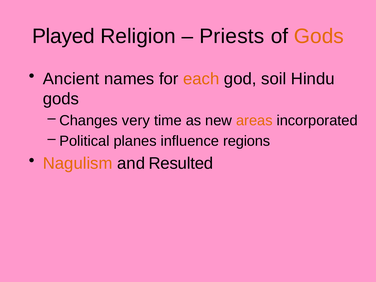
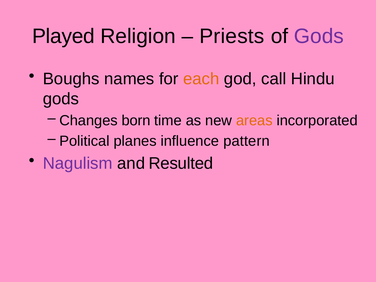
Gods at (319, 36) colour: orange -> purple
Ancient: Ancient -> Boughs
soil: soil -> call
very: very -> born
regions: regions -> pattern
Nagulism colour: orange -> purple
